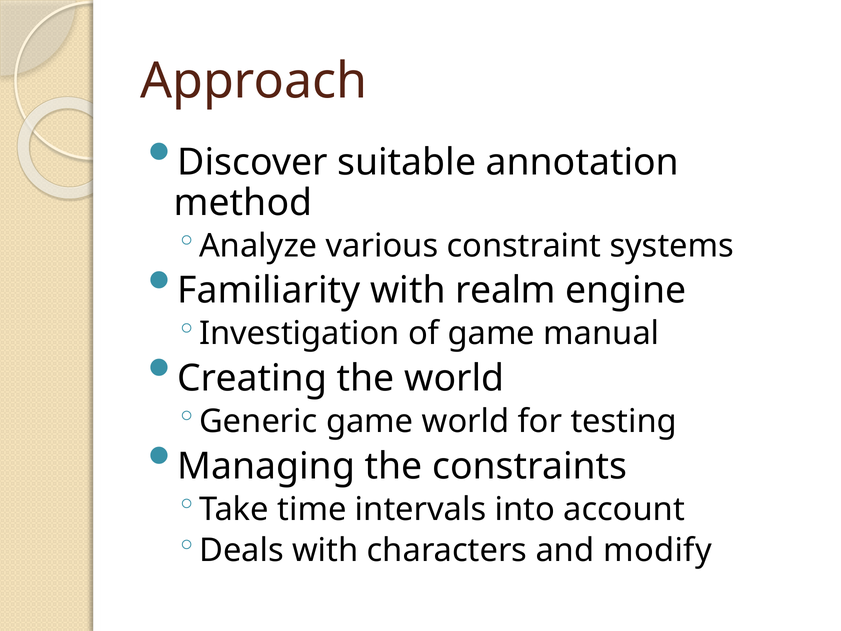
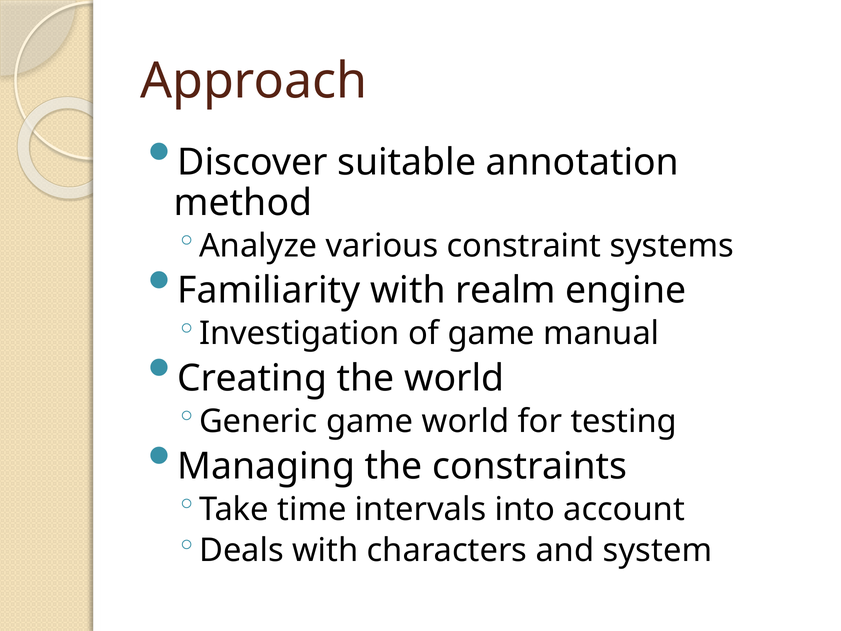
modify: modify -> system
